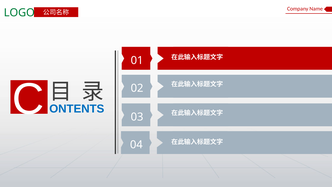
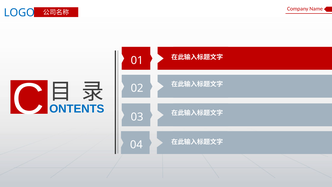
LOGO colour: green -> blue
